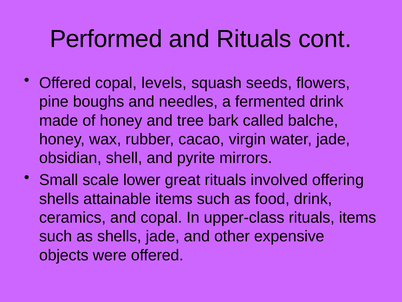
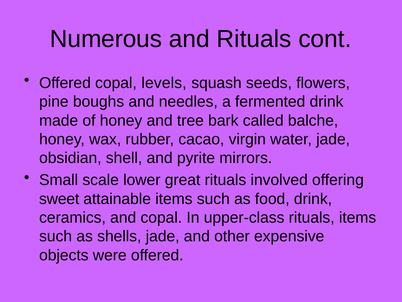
Performed: Performed -> Numerous
shells at (59, 199): shells -> sweet
